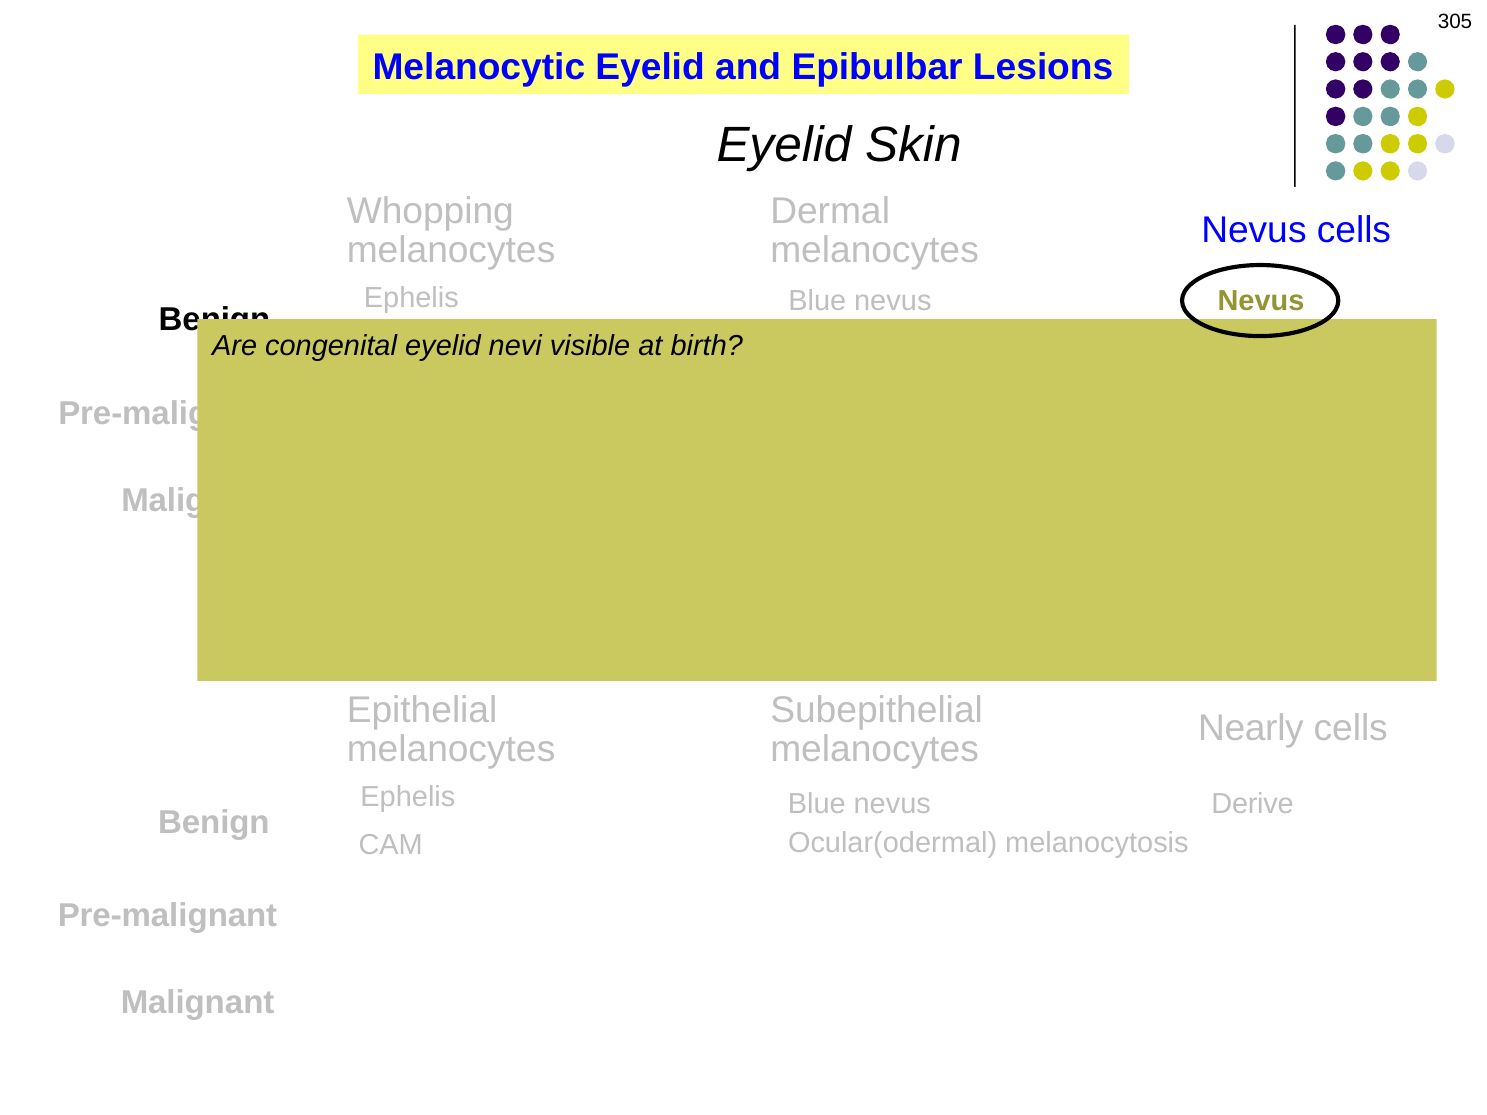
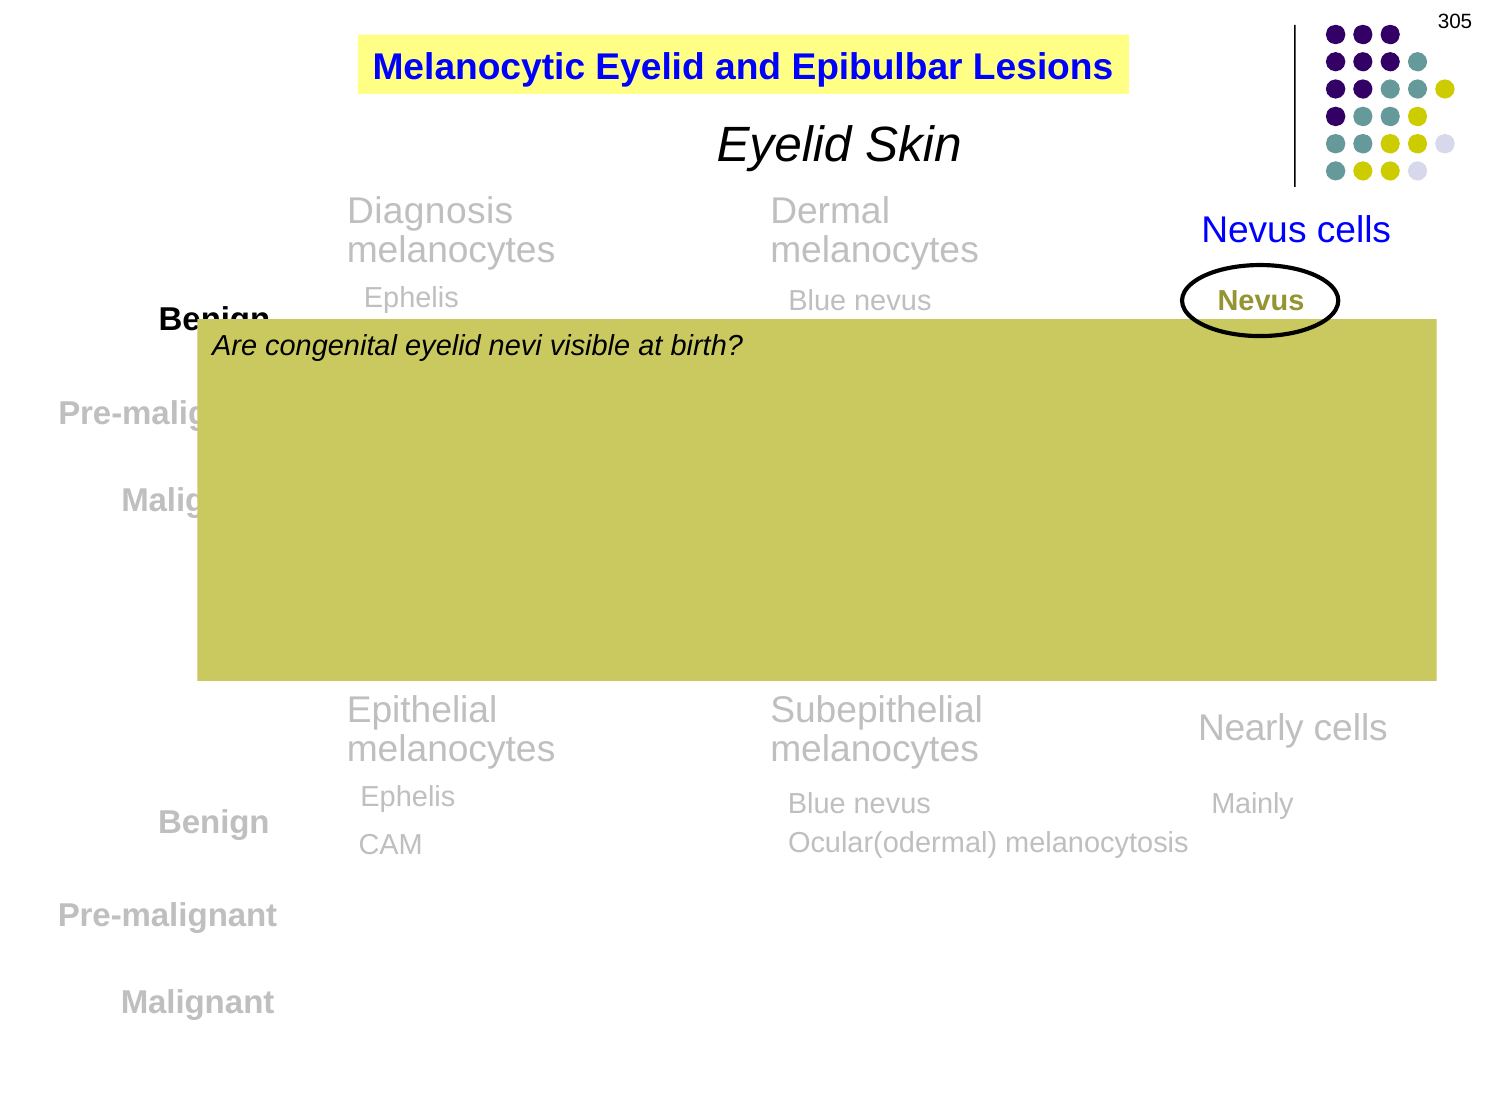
Whopping: Whopping -> Diagnosis
Derive: Derive -> Mainly
